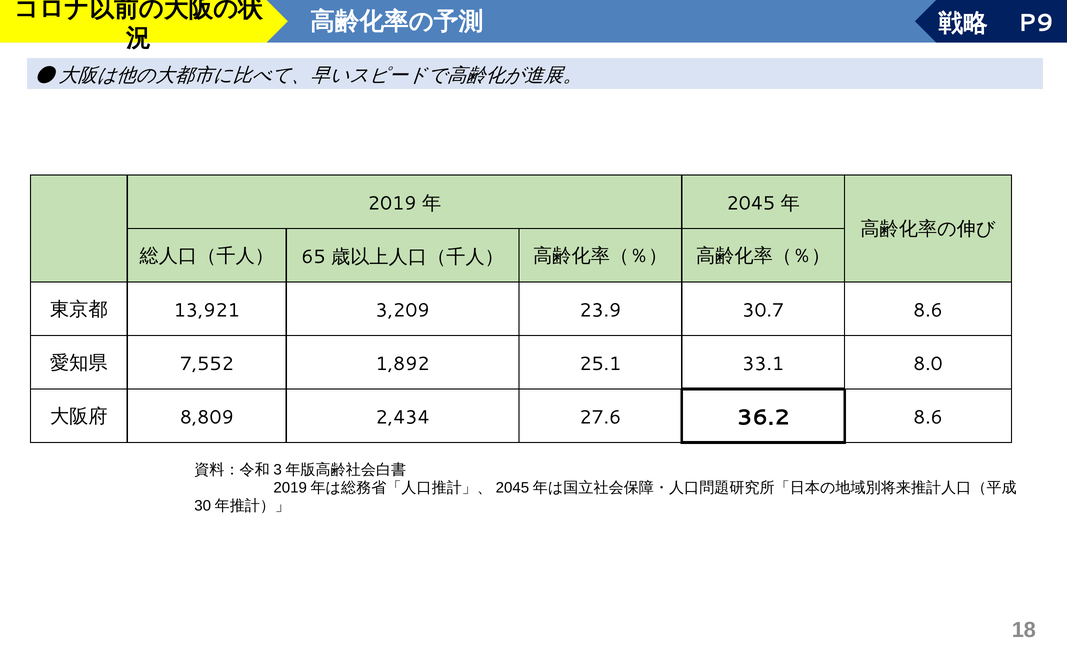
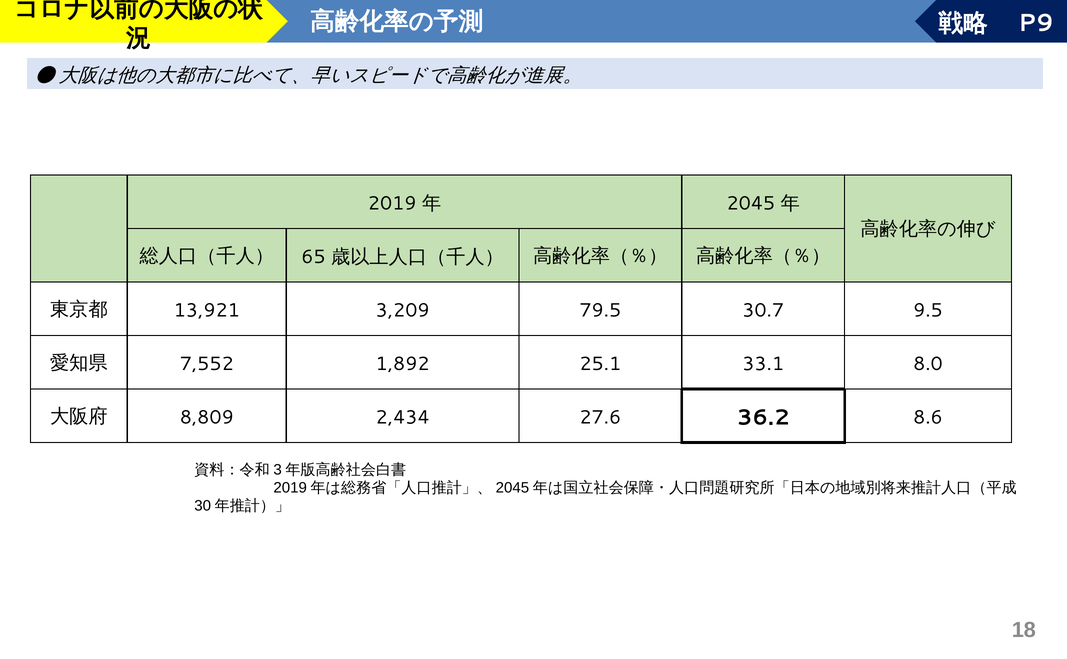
23.9: 23.9 -> 79.5
30.7 8.6: 8.6 -> 9.5
